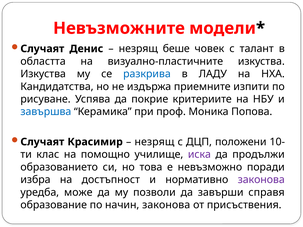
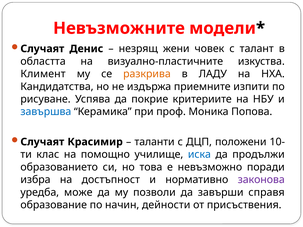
беше: беше -> жени
Изкуства at (43, 74): Изкуства -> Климент
разкрива colour: blue -> orange
незрящ at (154, 142): незрящ -> таланти
иска colour: purple -> blue
начин законова: законова -> дейности
